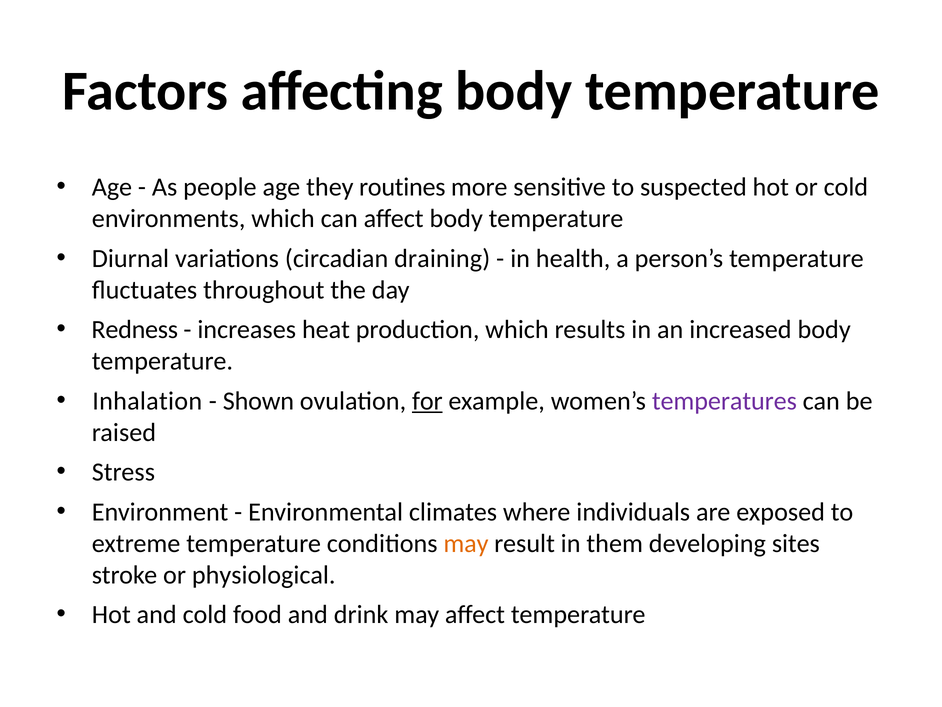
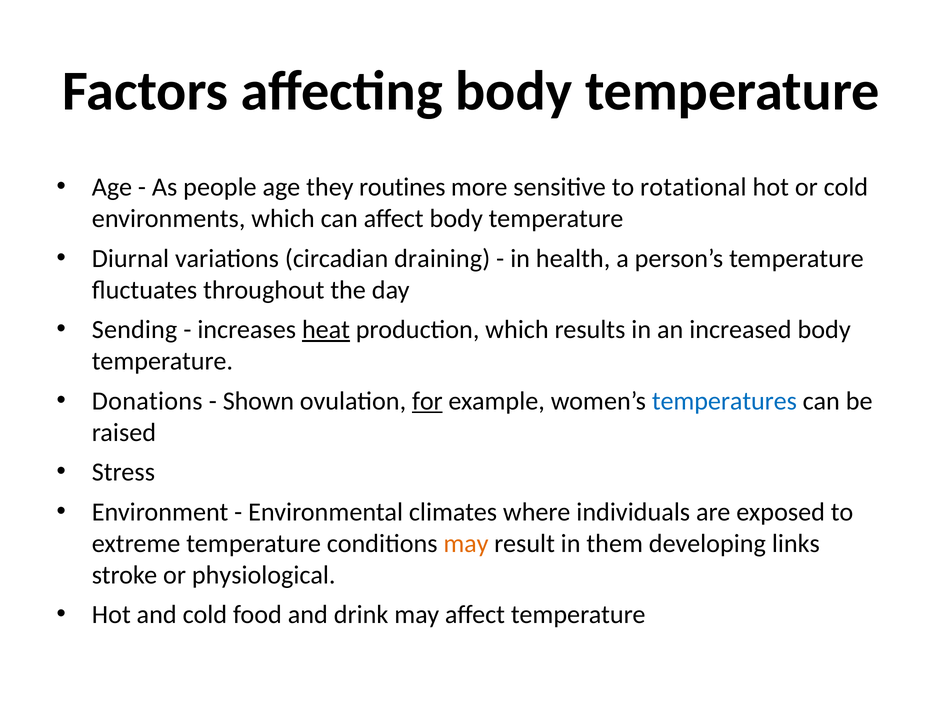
suspected: suspected -> rotational
Redness: Redness -> Sending
heat underline: none -> present
Inhalation: Inhalation -> Donations
temperatures colour: purple -> blue
sites: sites -> links
